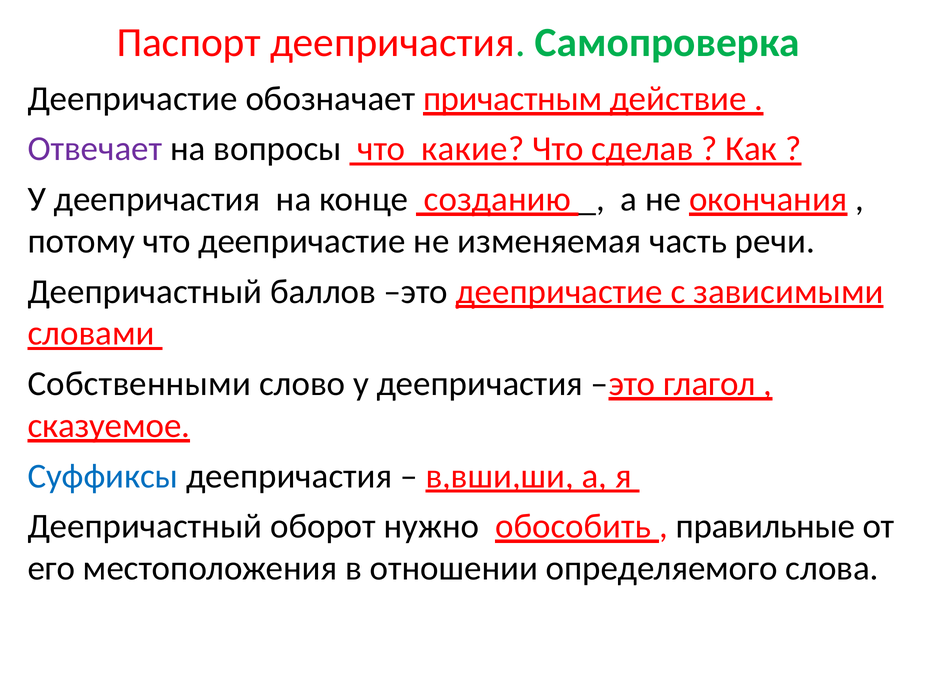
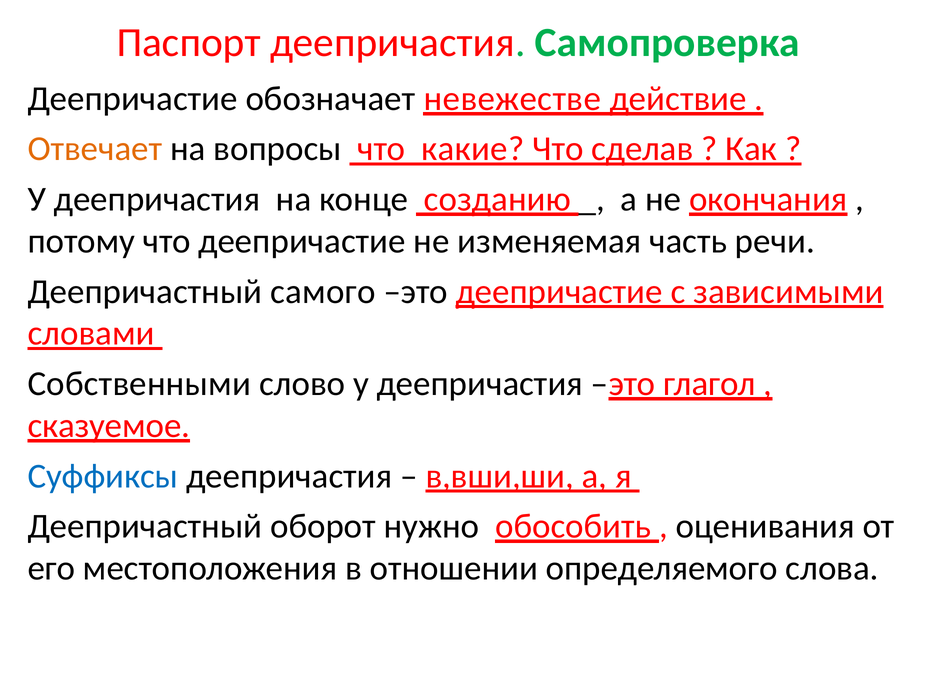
причастным: причастным -> невежестве
Отвечает colour: purple -> orange
баллов: баллов -> самого
правильные: правильные -> оценивания
